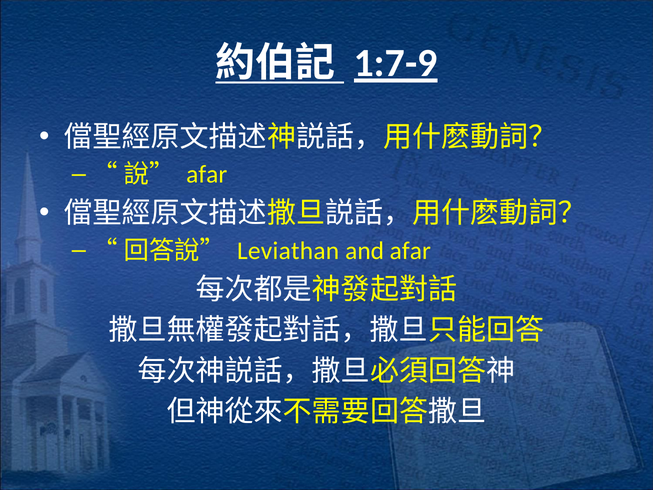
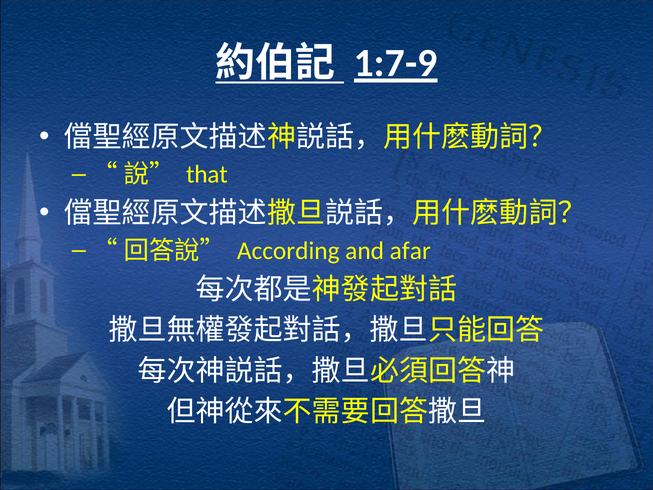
afar at (207, 174): afar -> that
Leviathan: Leviathan -> According
